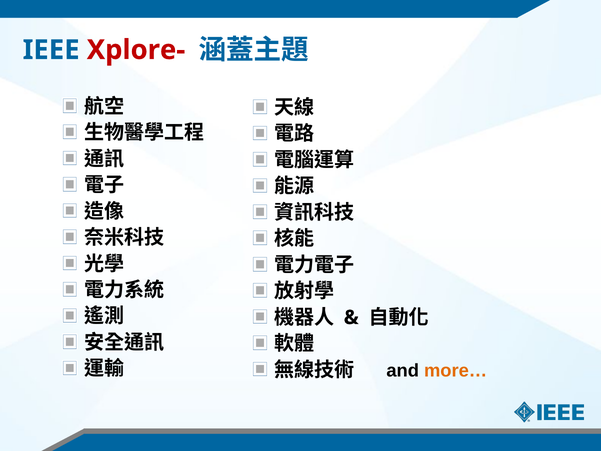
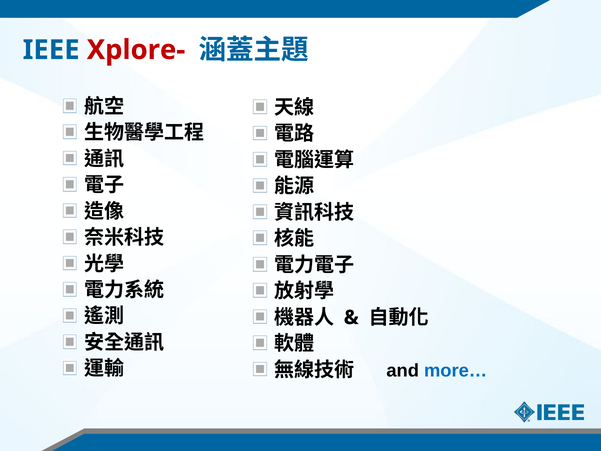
more… colour: orange -> blue
